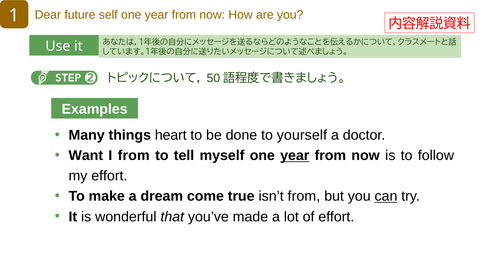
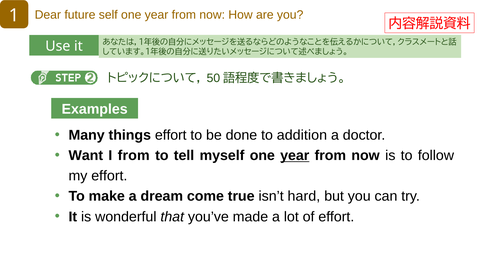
things heart: heart -> effort
yourself: yourself -> addition
isn’t from: from -> hard
can underline: present -> none
